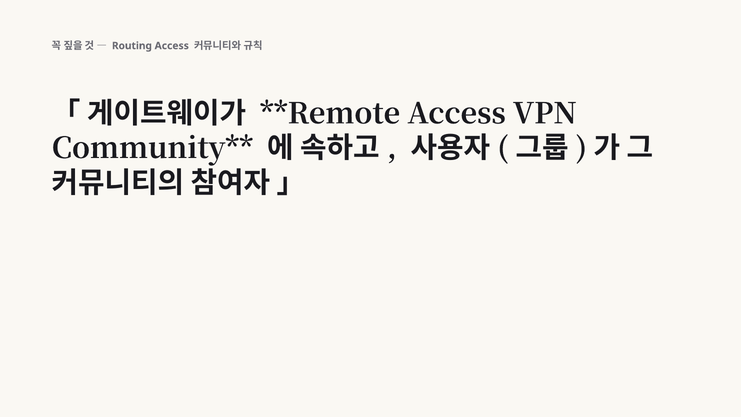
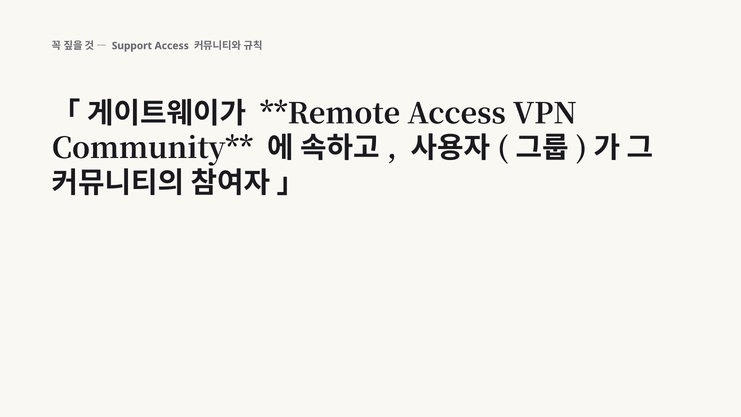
Routing: Routing -> Support
